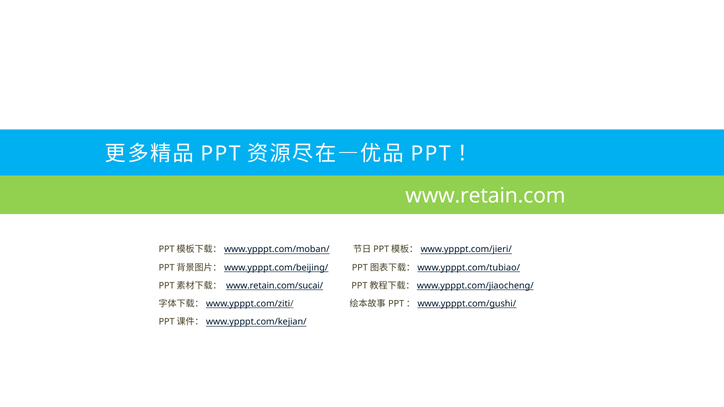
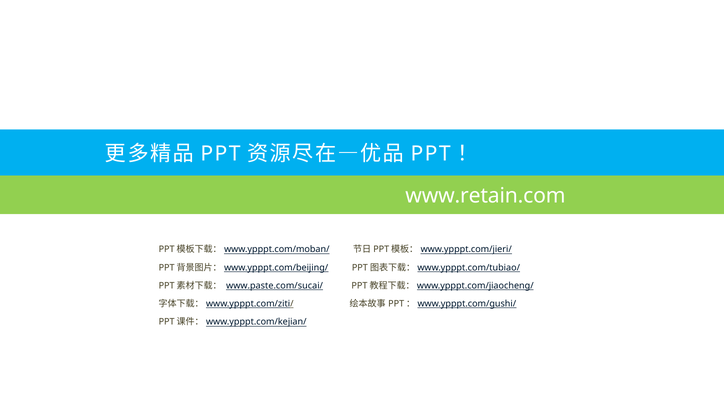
www.retain.com/sucai/: www.retain.com/sucai/ -> www.paste.com/sucai/
